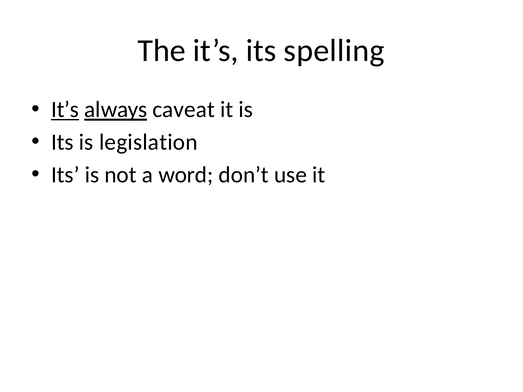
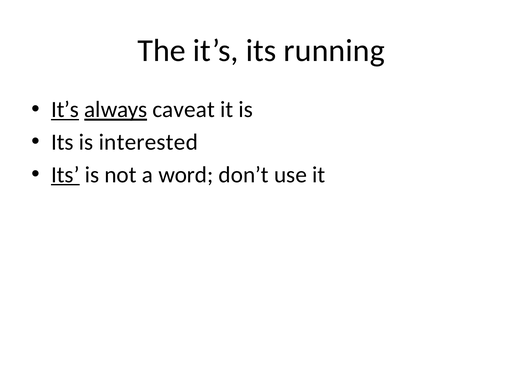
spelling: spelling -> running
legislation: legislation -> interested
Its at (65, 175) underline: none -> present
